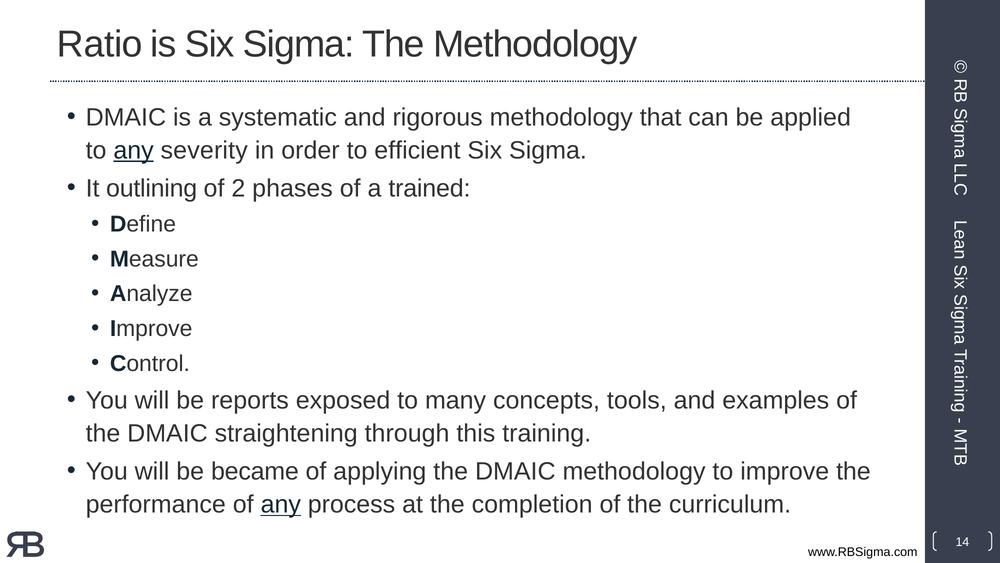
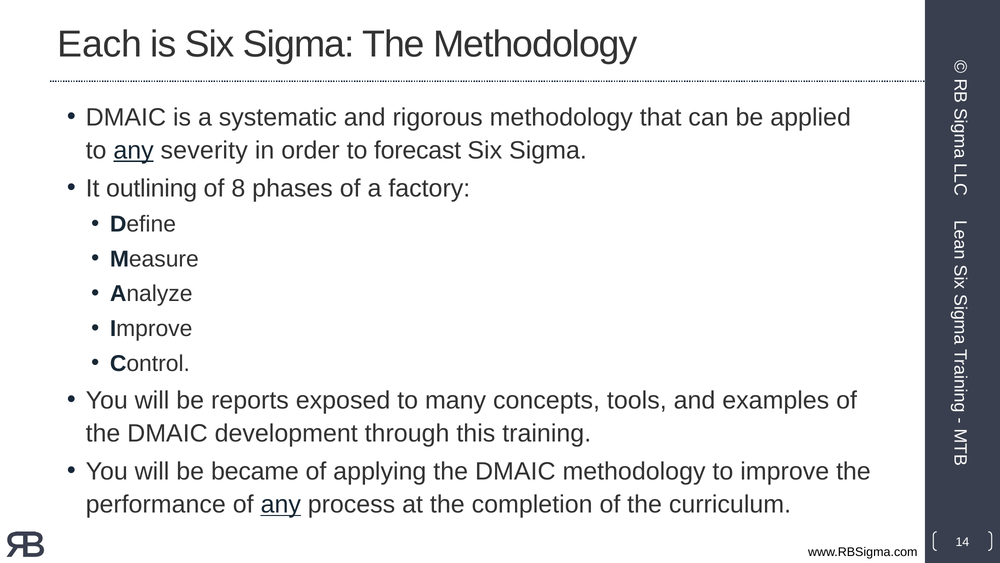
Ratio: Ratio -> Each
efficient: efficient -> forecast
2: 2 -> 8
trained: trained -> factory
straightening: straightening -> development
